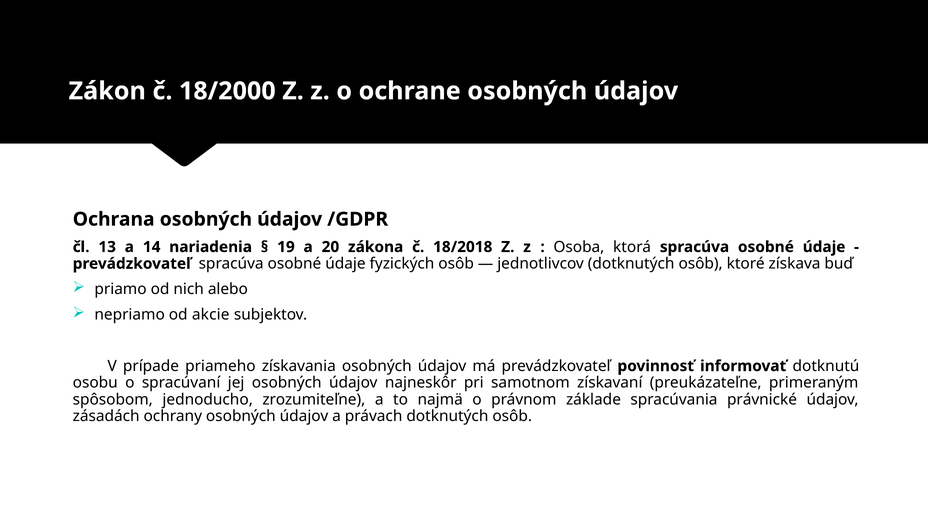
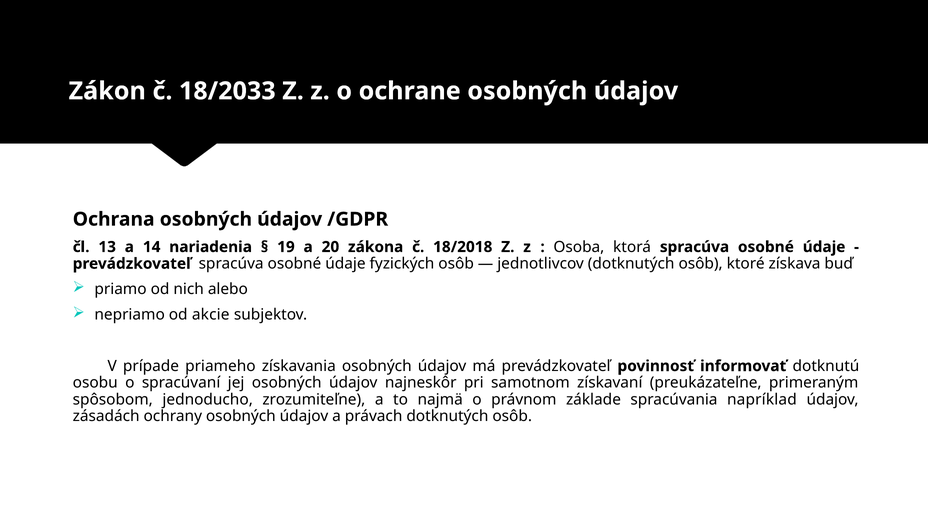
18/2000: 18/2000 -> 18/2033
právnické: právnické -> napríklad
